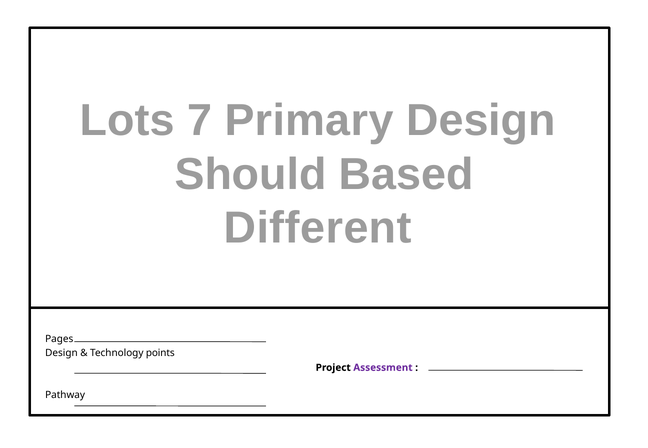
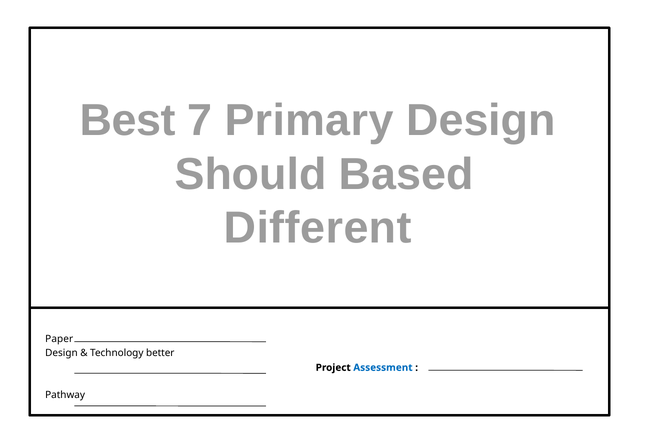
Lots: Lots -> Best
Pages: Pages -> Paper
points: points -> better
Assessment colour: purple -> blue
